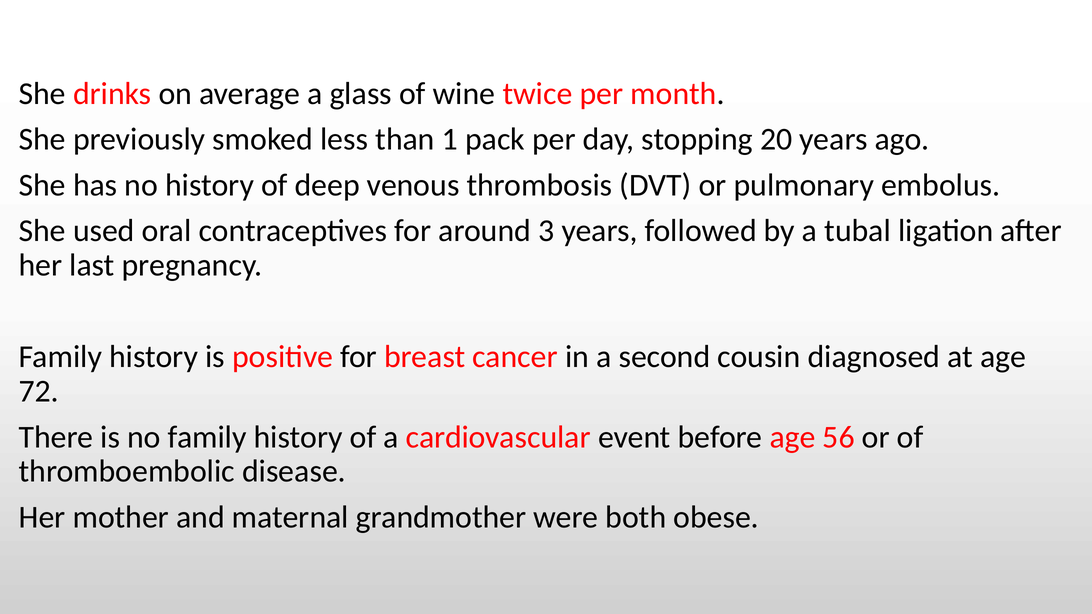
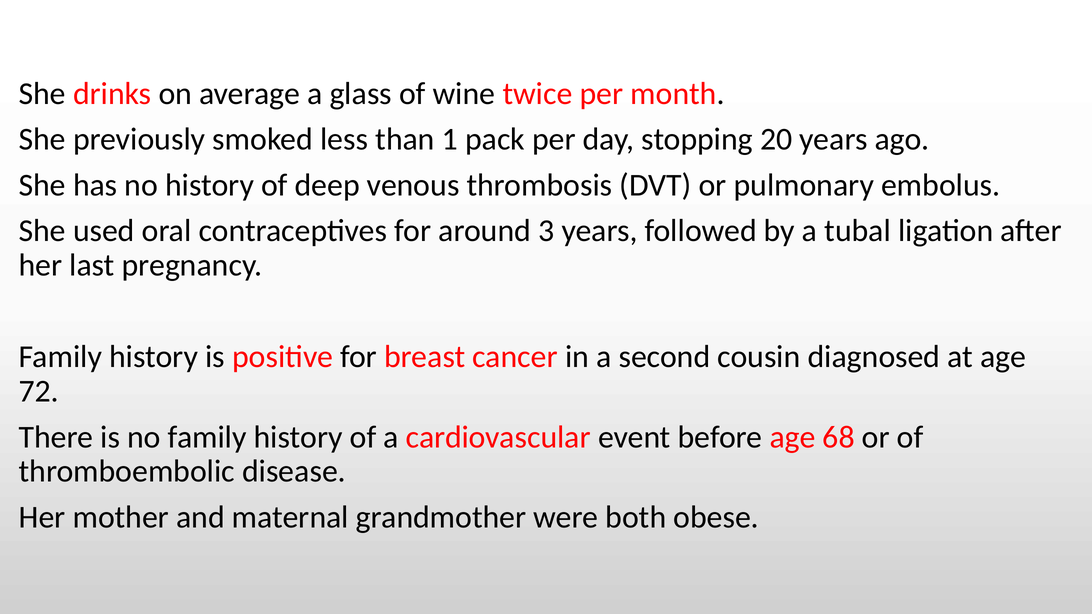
56: 56 -> 68
